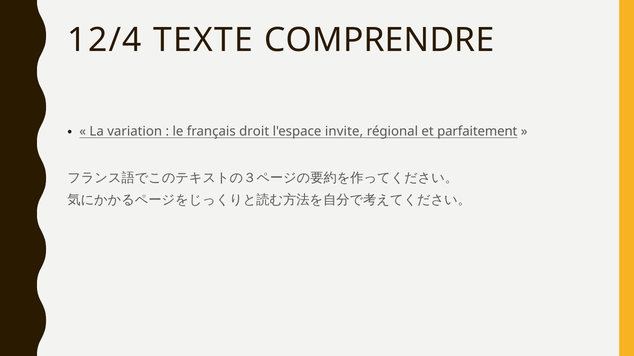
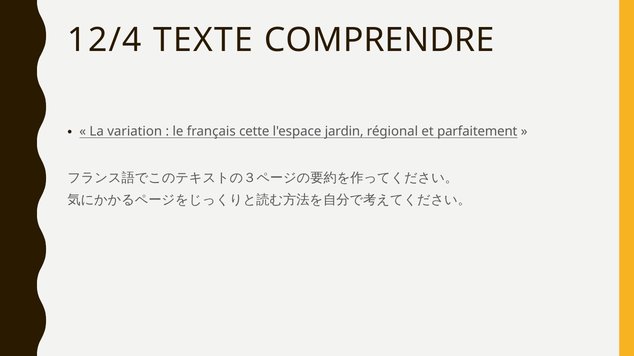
droit: droit -> cette
invite: invite -> jardin
